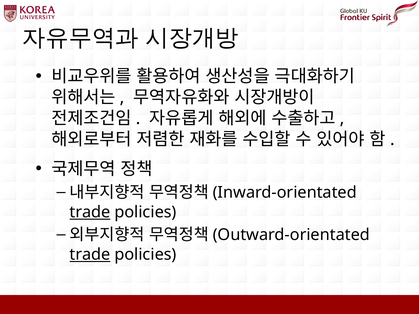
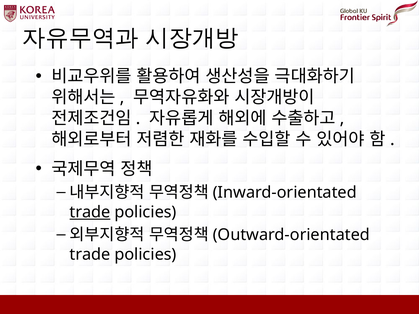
trade at (90, 255) underline: present -> none
